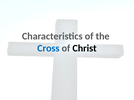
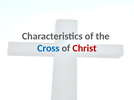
Christ colour: black -> red
